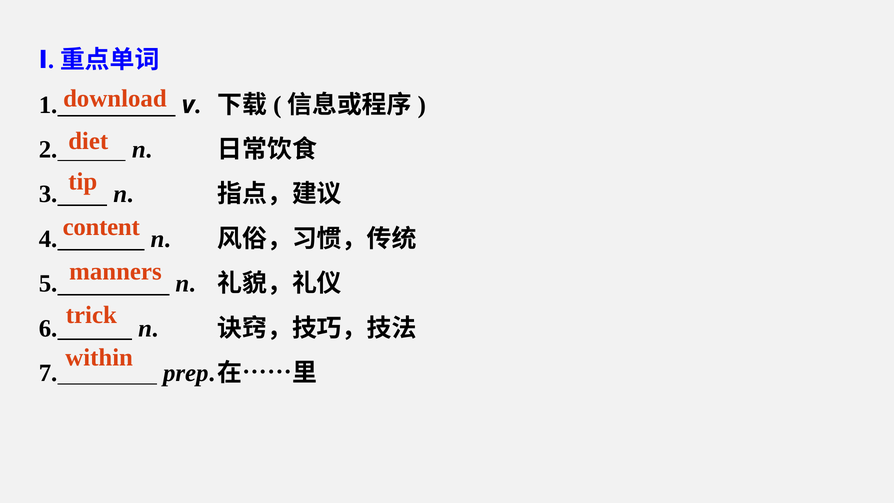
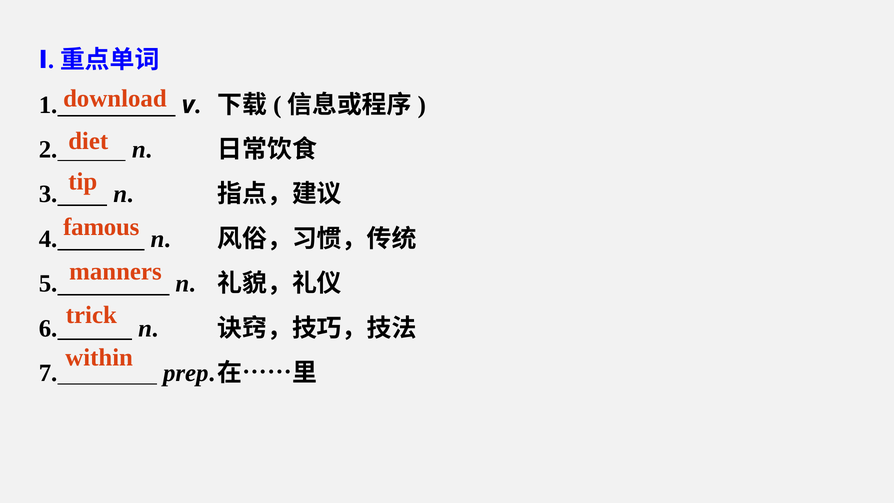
content: content -> famous
